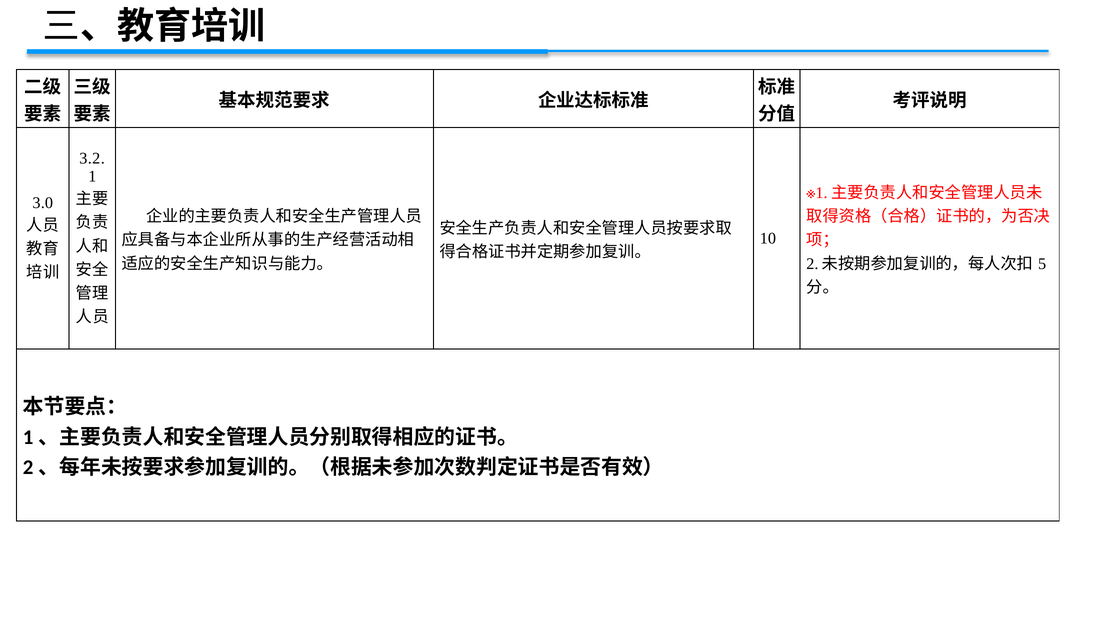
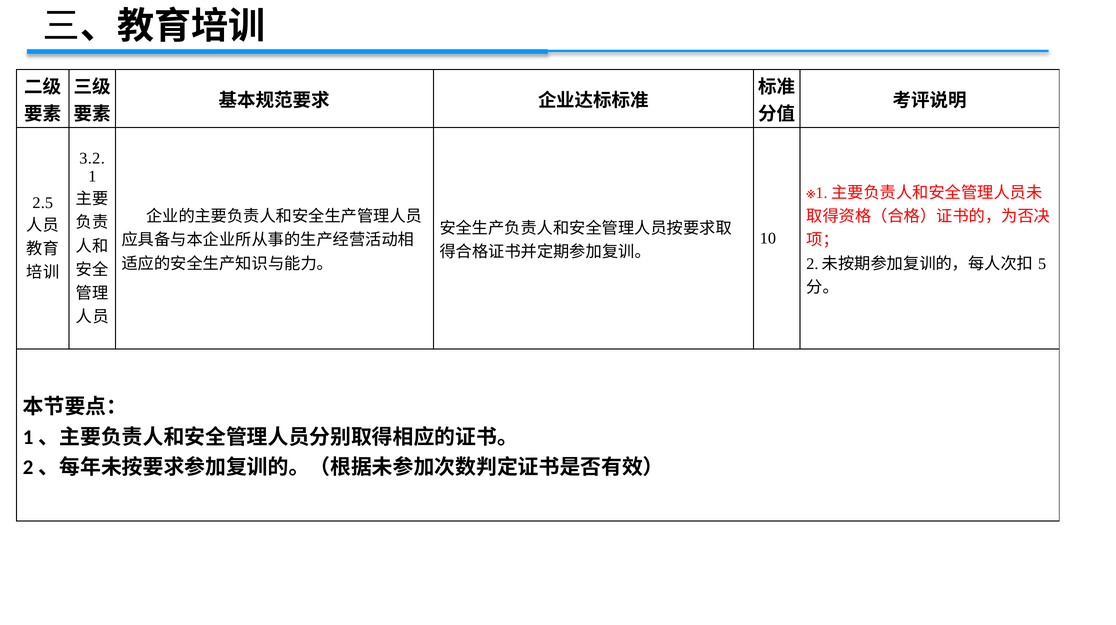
3.0: 3.0 -> 2.5
